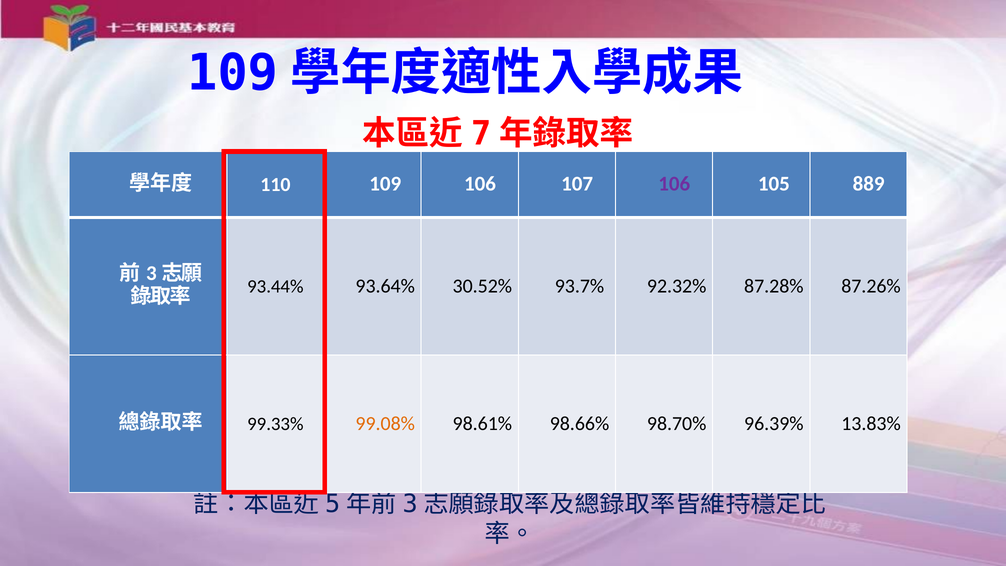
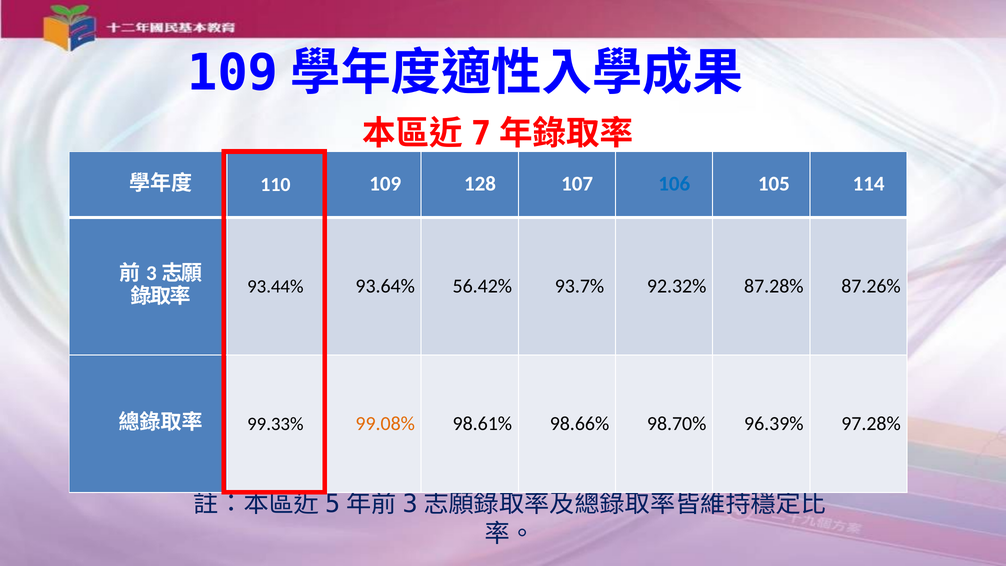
109 106: 106 -> 128
106 at (674, 184) colour: purple -> blue
889: 889 -> 114
30.52%: 30.52% -> 56.42%
13.83%: 13.83% -> 97.28%
